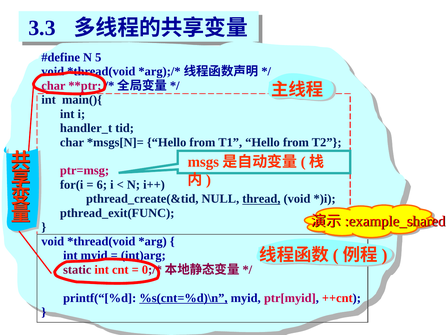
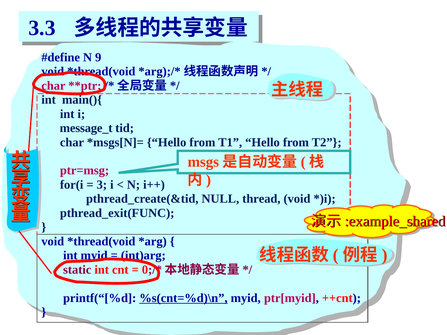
5: 5 -> 9
handler_t: handler_t -> message_t
6: 6 -> 3
thread underline: present -> none
